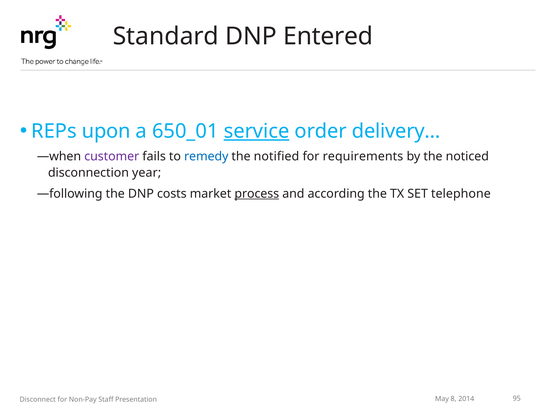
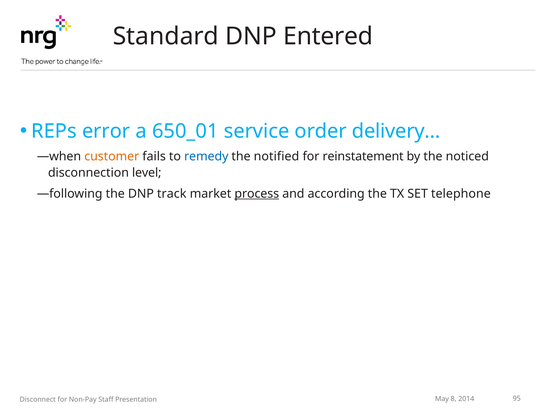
upon: upon -> error
service underline: present -> none
customer colour: purple -> orange
requirements: requirements -> reinstatement
year: year -> level
costs: costs -> track
